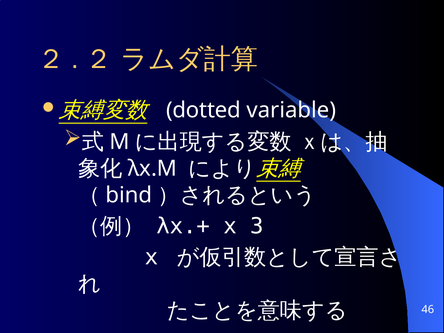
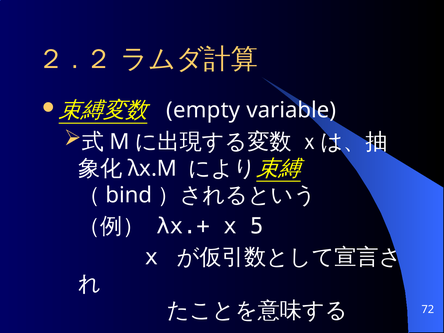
dotted: dotted -> empty
3: 3 -> 5
46: 46 -> 72
